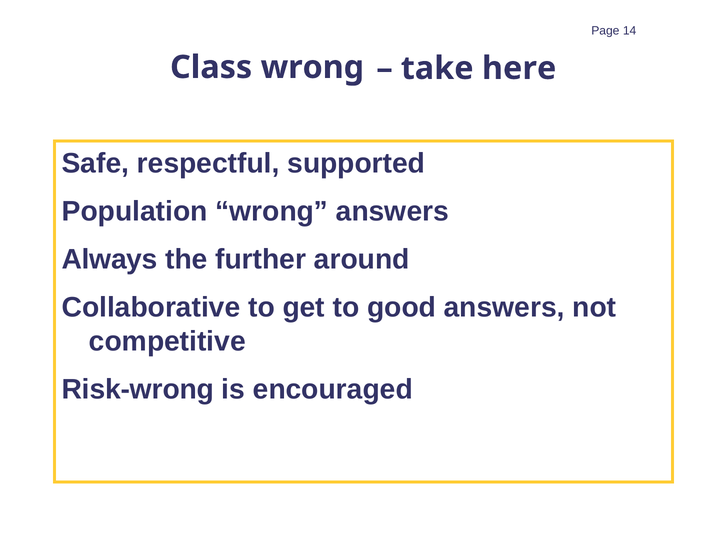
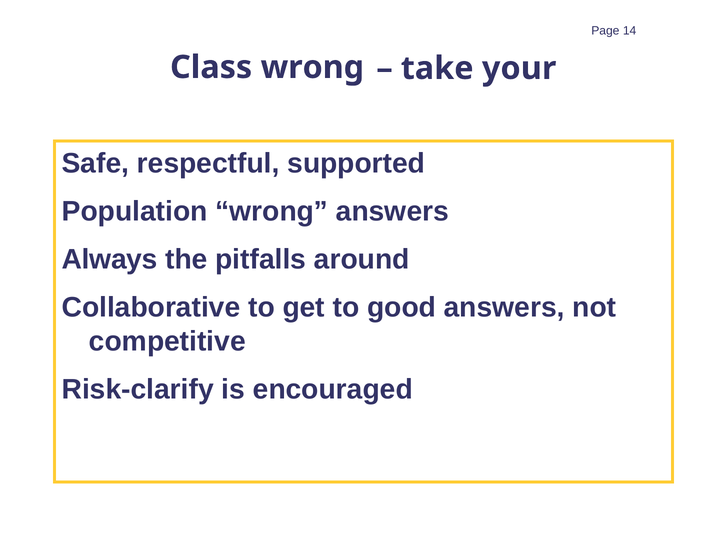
here: here -> your
further: further -> pitfalls
Risk-wrong: Risk-wrong -> Risk-clarify
